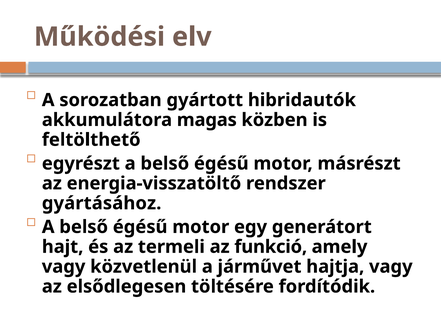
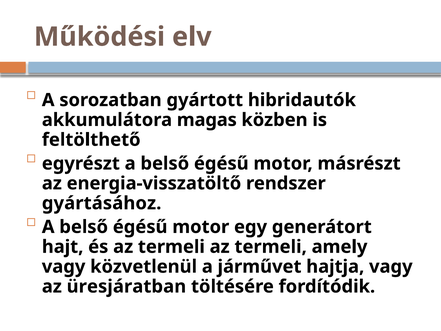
termeli az funkció: funkció -> termeli
elsődlegesen: elsődlegesen -> üresjáratban
